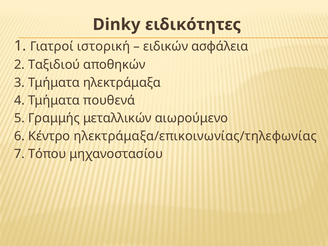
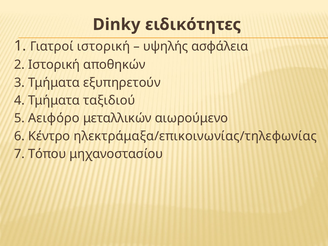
ειδικών: ειδικών -> υψηλής
2 Ταξιδιού: Ταξιδιού -> Ιστορική
ηλεκτράμαξα: ηλεκτράμαξα -> εξυπηρετούν
πουθενά: πουθενά -> ταξιδιού
Γραμμής: Γραμμής -> Αειφόρο
